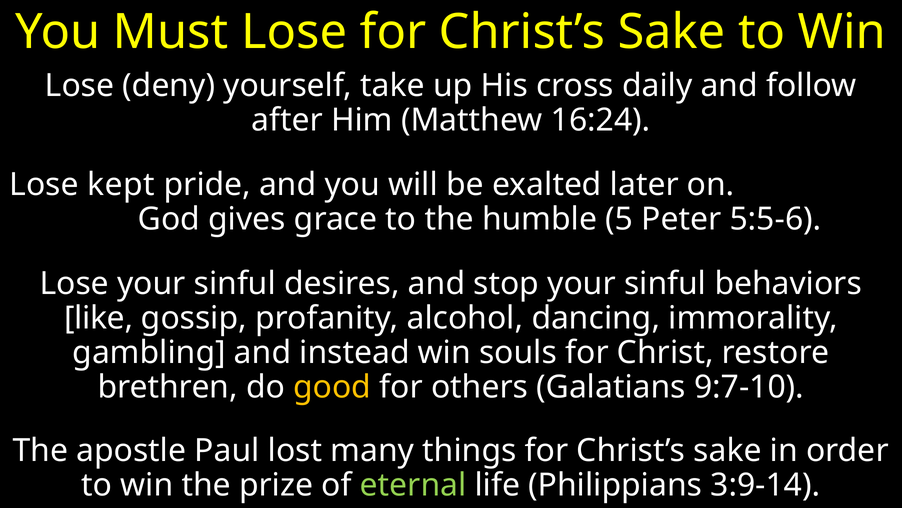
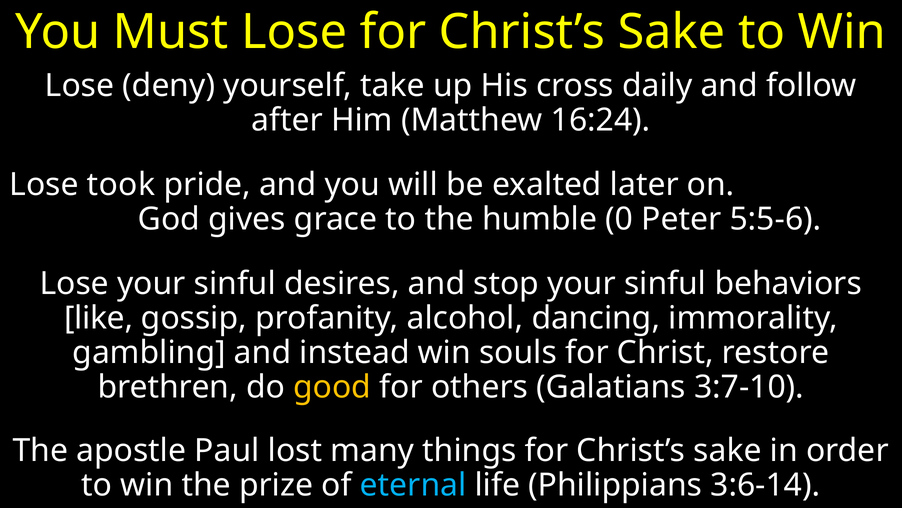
kept: kept -> took
5: 5 -> 0
9:7-10: 9:7-10 -> 3:7-10
eternal colour: light green -> light blue
3:9-14: 3:9-14 -> 3:6-14
